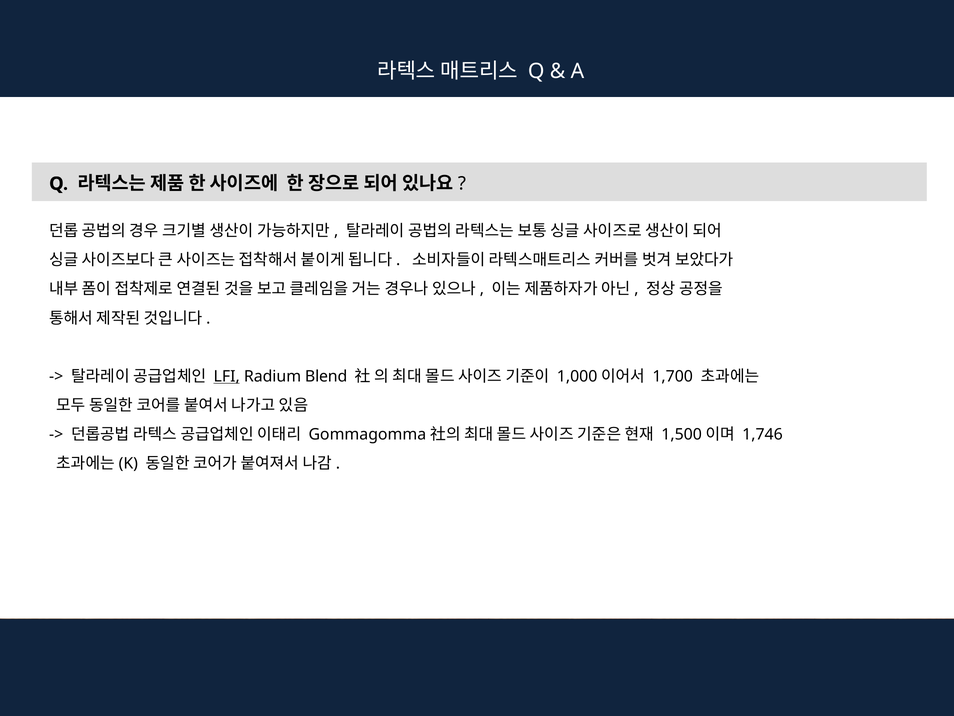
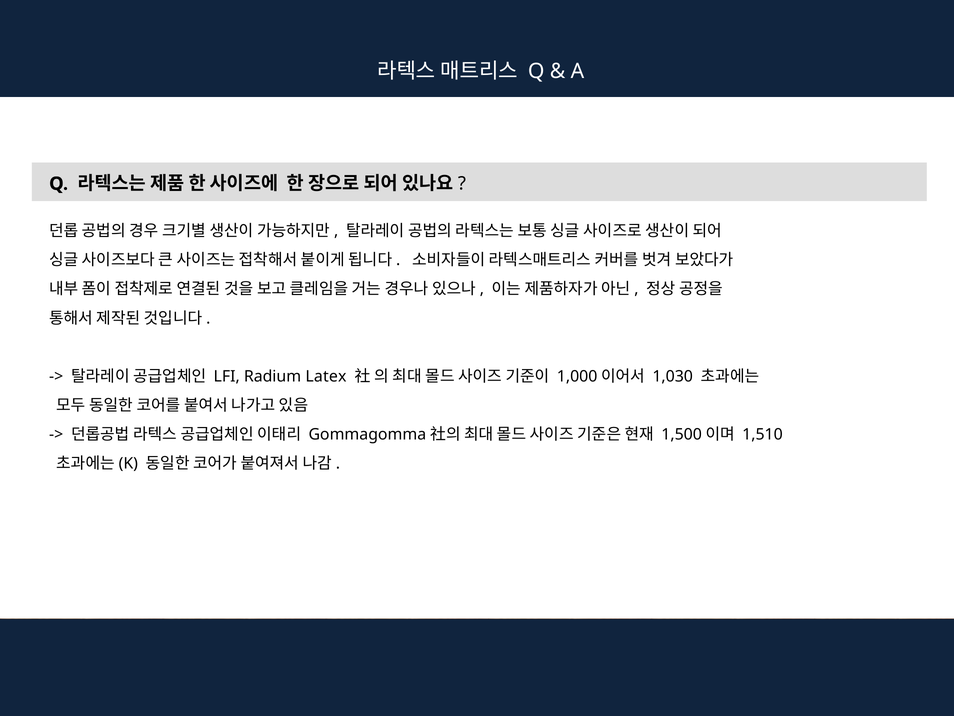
LFI underline: present -> none
Blend: Blend -> Latex
1,700: 1,700 -> 1,030
1,746: 1,746 -> 1,510
